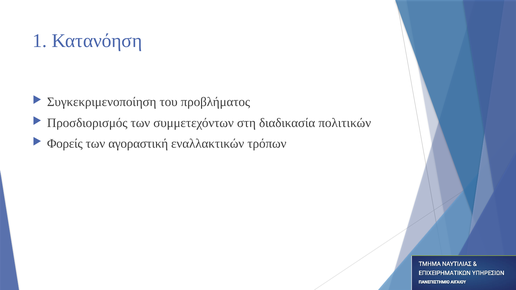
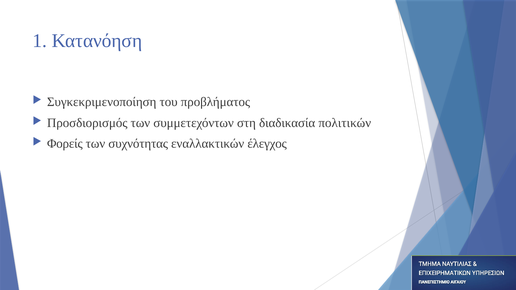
αγοραστική: αγοραστική -> συχνότητας
τρόπων: τρόπων -> έλεγχος
